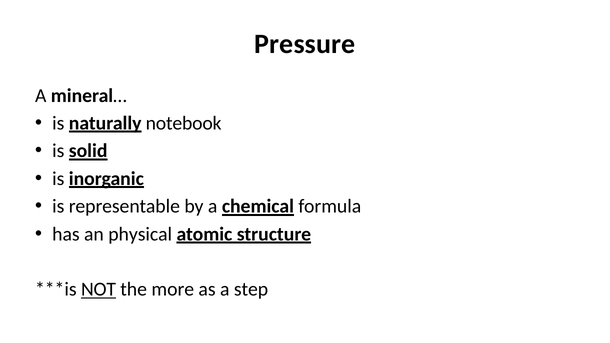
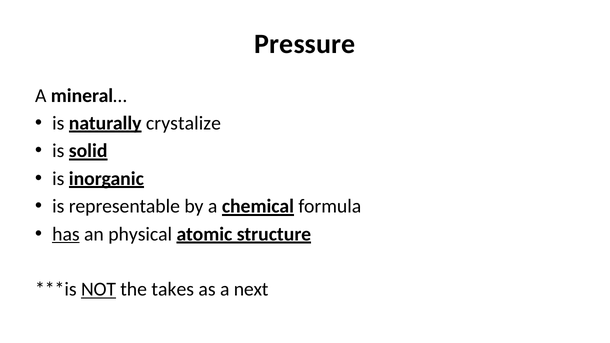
notebook: notebook -> crystalize
has underline: none -> present
more: more -> takes
step: step -> next
